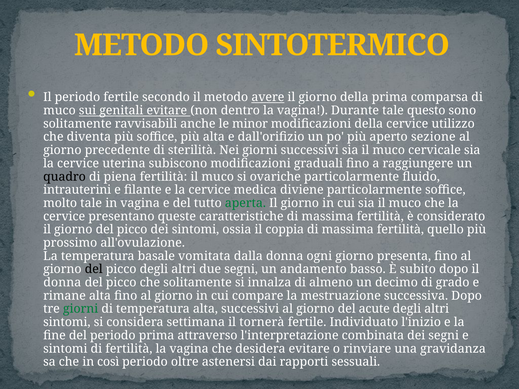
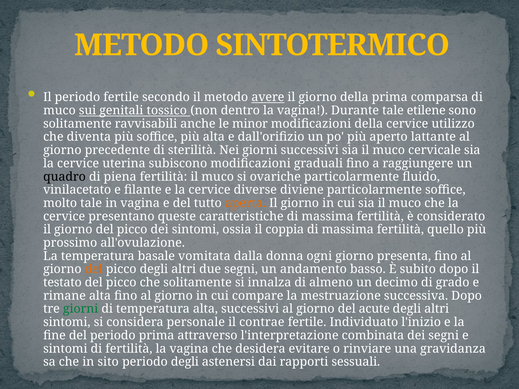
genitali evitare: evitare -> tossico
questo: questo -> etilene
sezione: sezione -> lattante
intrauterini: intrauterini -> vinilacetato
medica: medica -> diverse
aperta colour: green -> orange
del at (94, 269) colour: black -> orange
donna at (62, 283): donna -> testato
settimana: settimana -> personale
tornerà: tornerà -> contrae
così: così -> sito
periodo oltre: oltre -> degli
